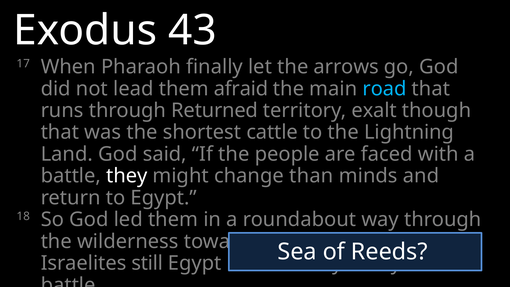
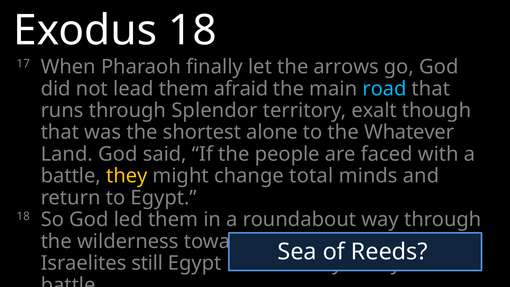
Exodus 43: 43 -> 18
Returned: Returned -> Splendor
cattle: cattle -> alone
Lightning: Lightning -> Whatever
they colour: white -> yellow
than: than -> total
